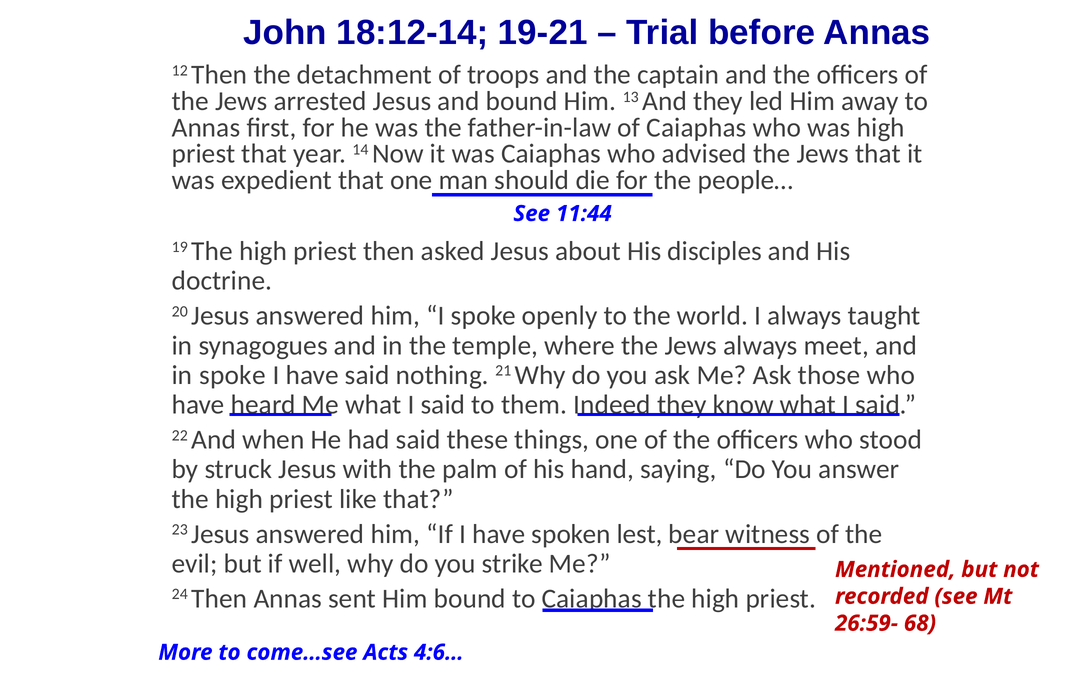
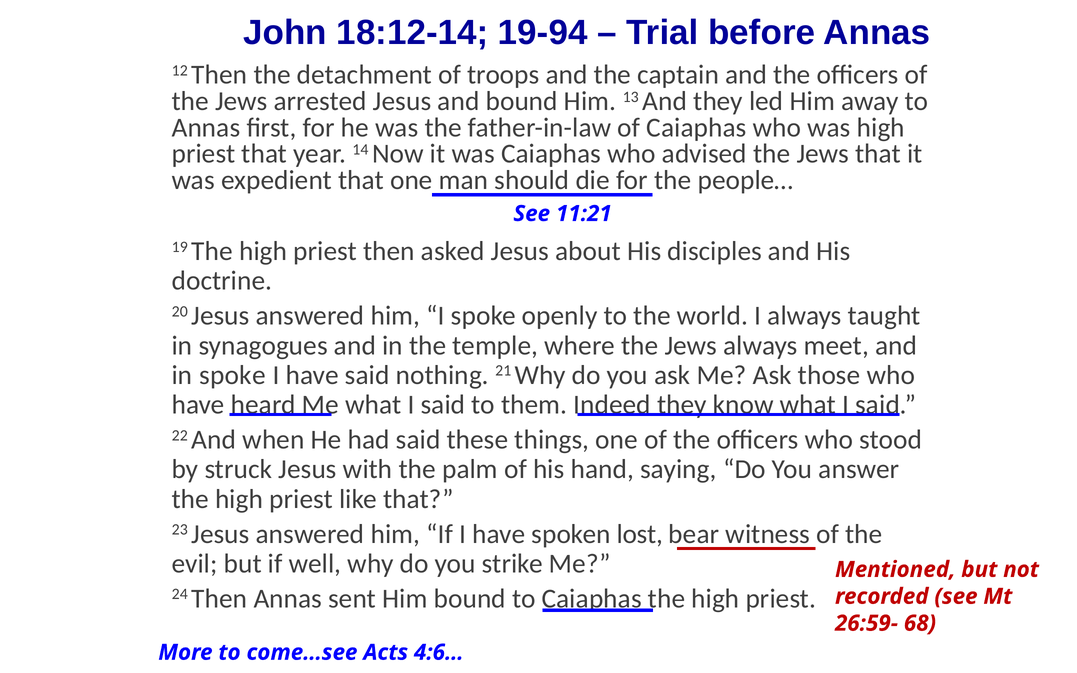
19-21: 19-21 -> 19-94
11:44: 11:44 -> 11:21
lest: lest -> lost
